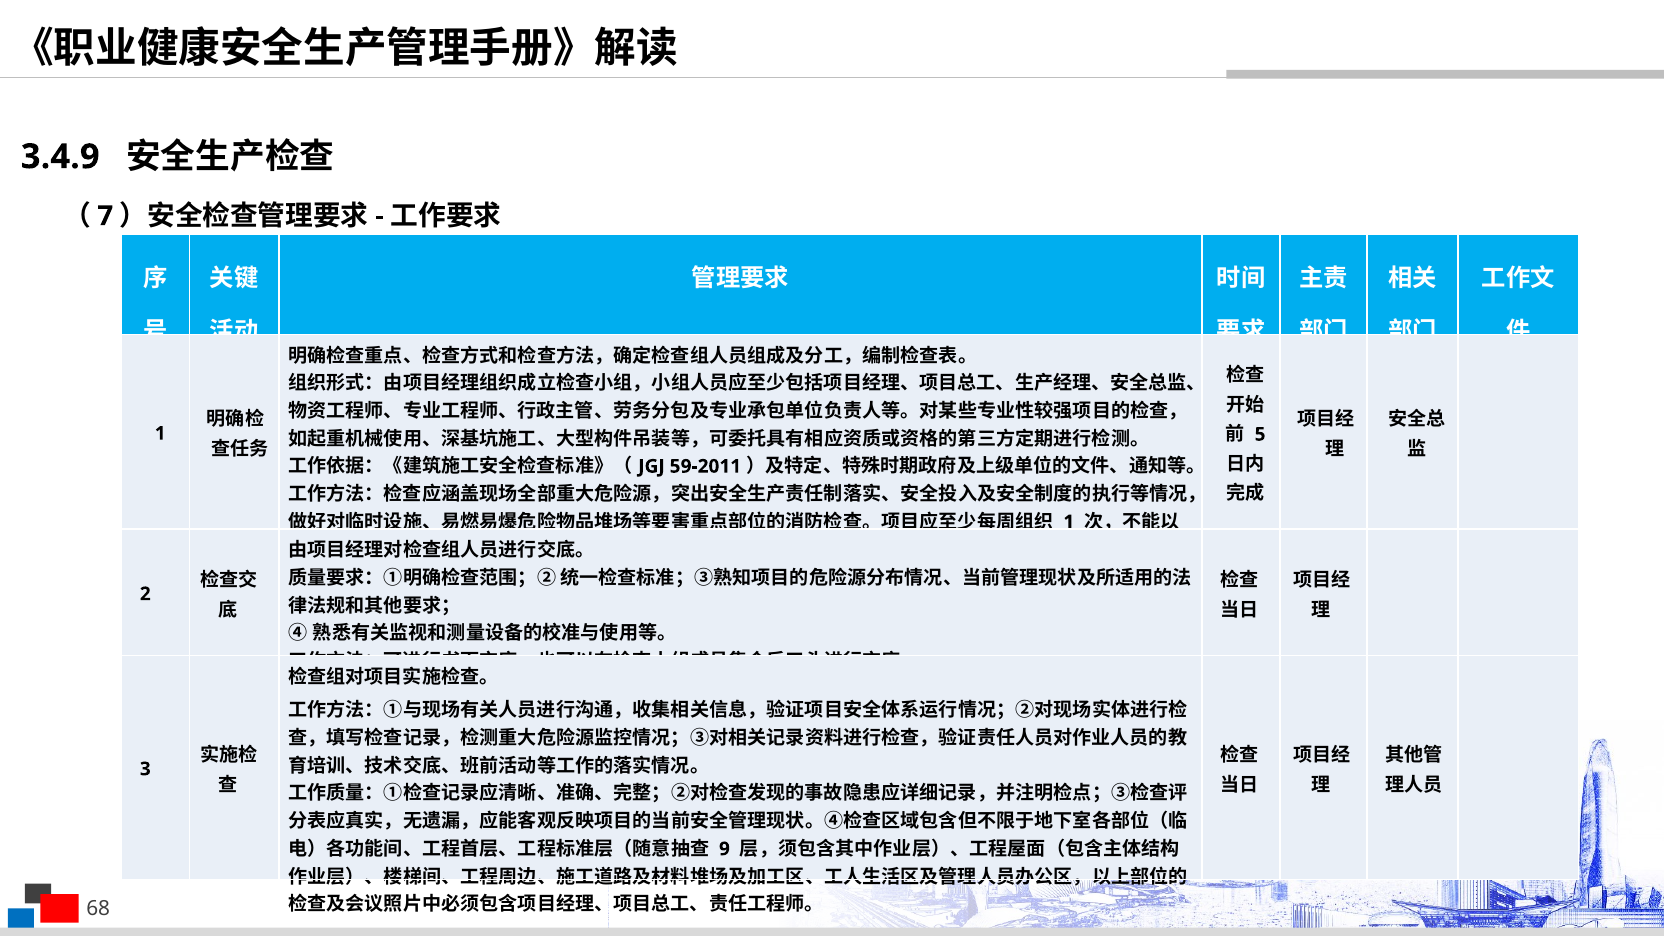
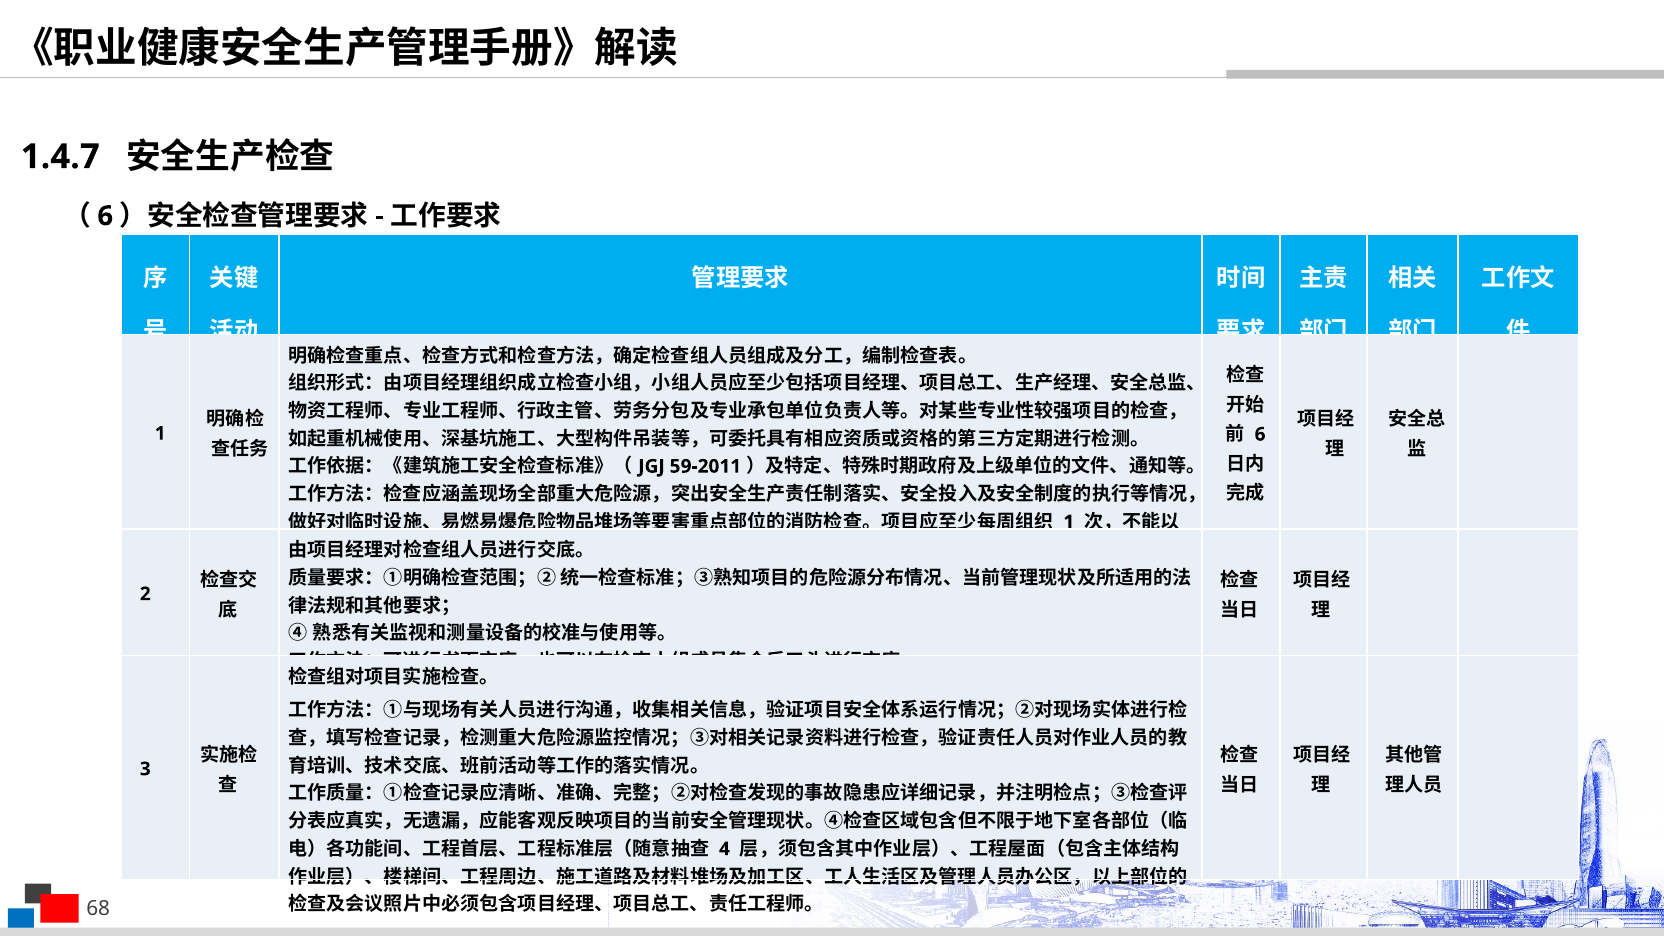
3.4.9: 3.4.9 -> 1.4.7
7 at (105, 216): 7 -> 6
5 at (1260, 434): 5 -> 6
9: 9 -> 4
